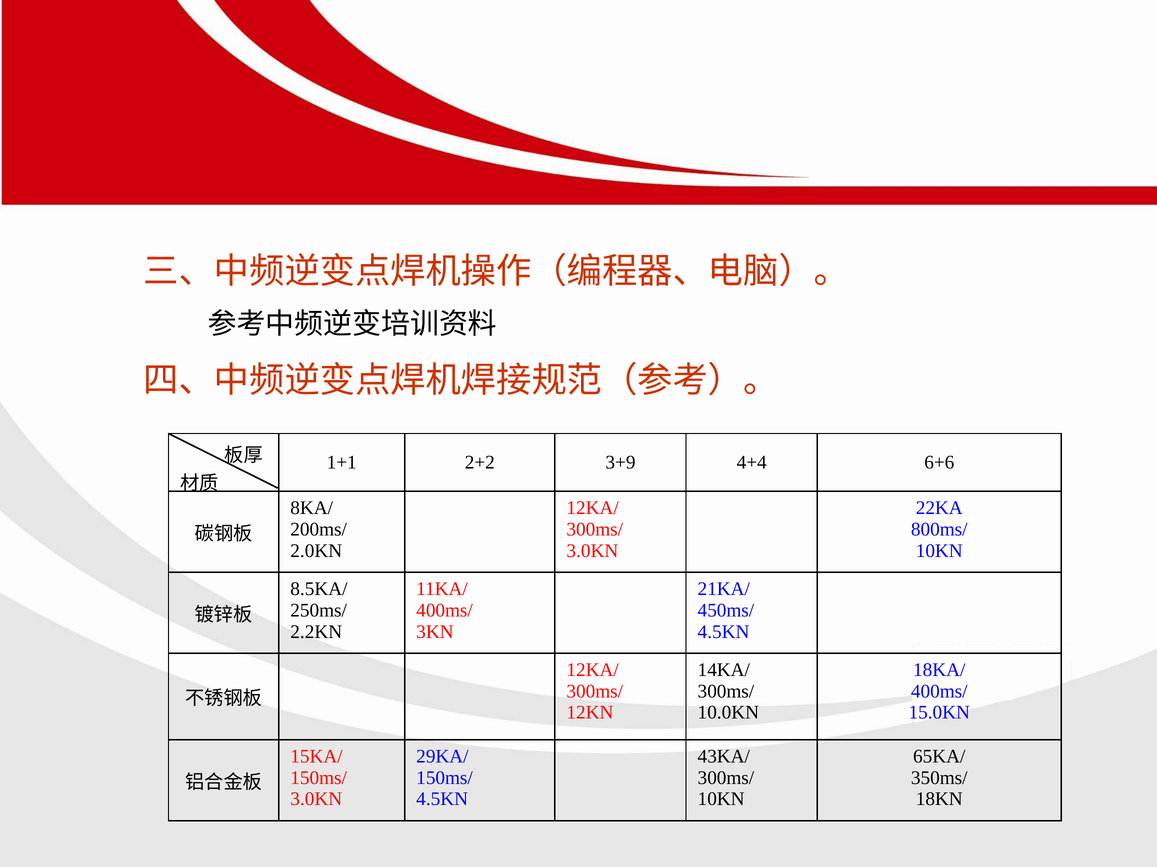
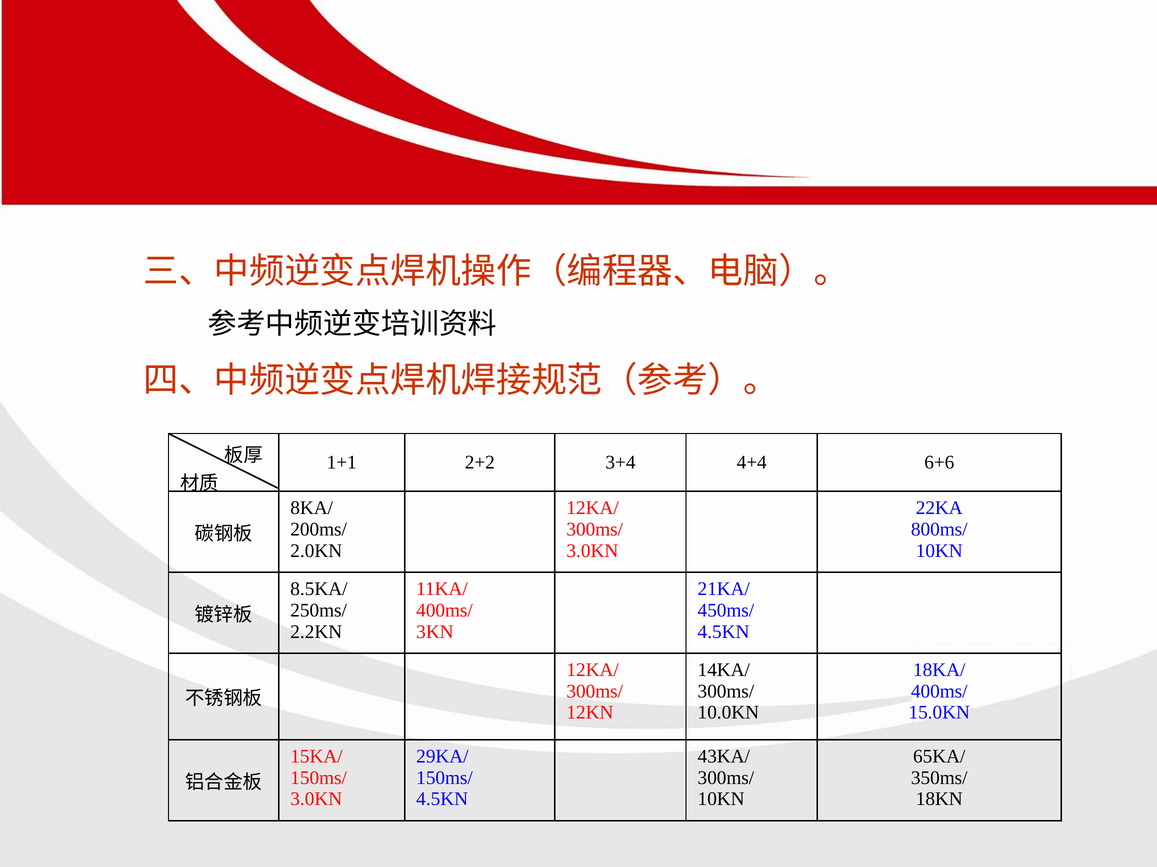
3+9: 3+9 -> 3+4
